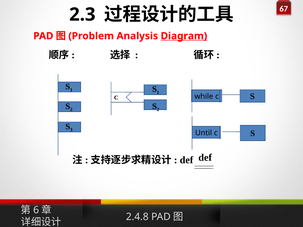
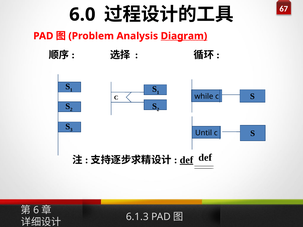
2.3: 2.3 -> 6.0
def at (187, 160) underline: none -> present
2.4.8: 2.4.8 -> 6.1.3
